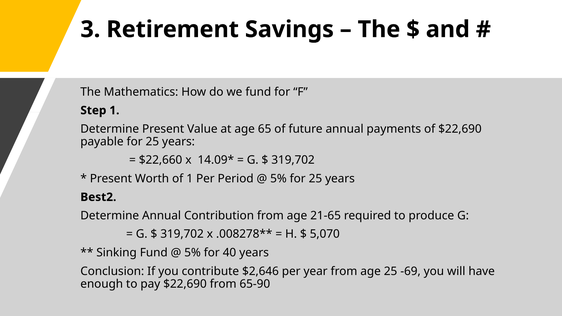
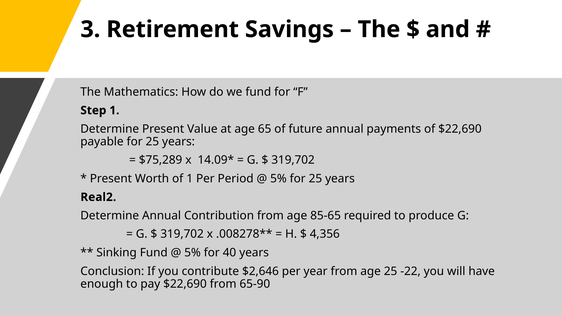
$22,660: $22,660 -> $75,289
Best2: Best2 -> Real2
21-65: 21-65 -> 85-65
5,070: 5,070 -> 4,356
-69: -69 -> -22
